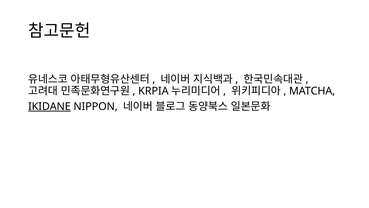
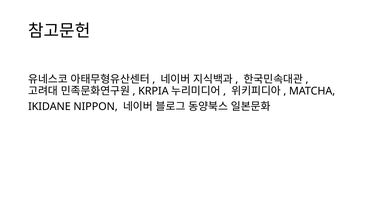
IKIDANE underline: present -> none
